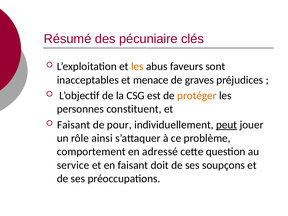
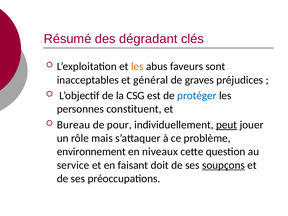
pécuniaire: pécuniaire -> dégradant
menace: menace -> général
protéger colour: orange -> blue
Faisant at (74, 125): Faisant -> Bureau
ainsi: ainsi -> mais
comportement: comportement -> environnement
adressé: adressé -> niveaux
soupçons underline: none -> present
